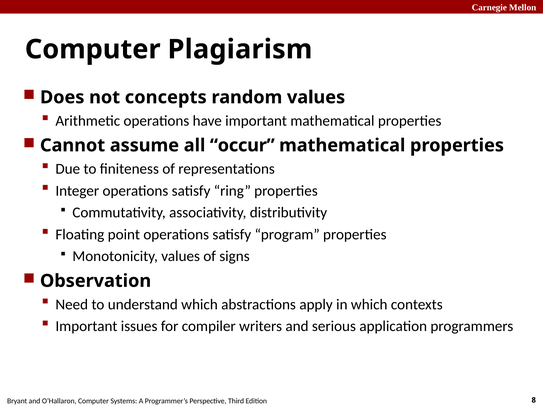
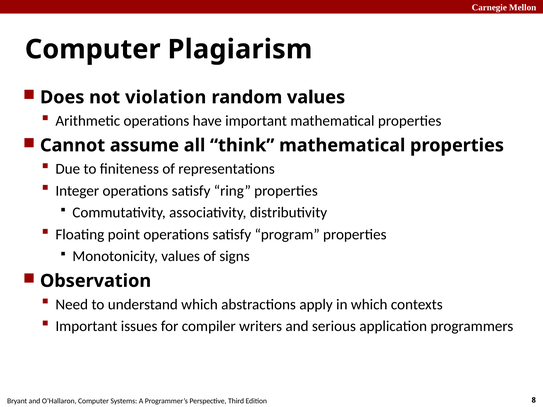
concepts: concepts -> violation
occur: occur -> think
